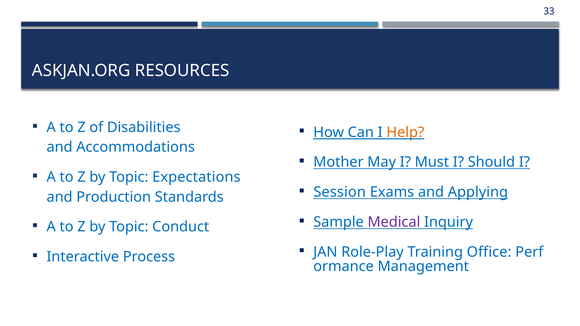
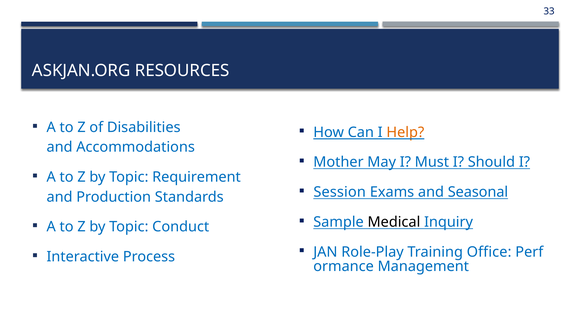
Expectations: Expectations -> Requirement
Applying: Applying -> Seasonal
Medical colour: purple -> black
